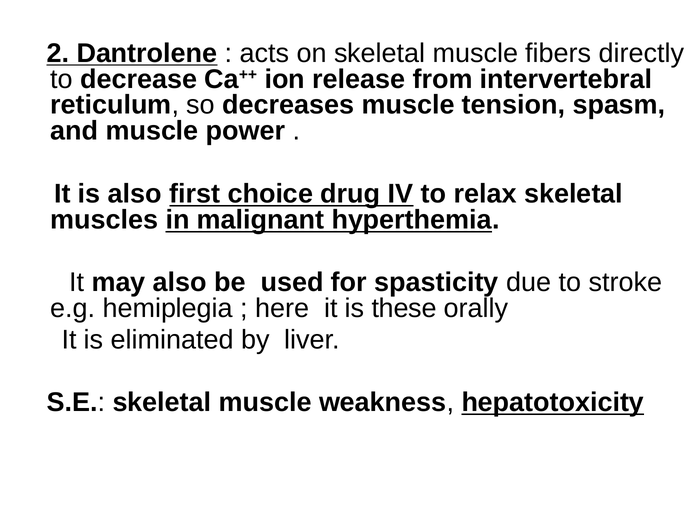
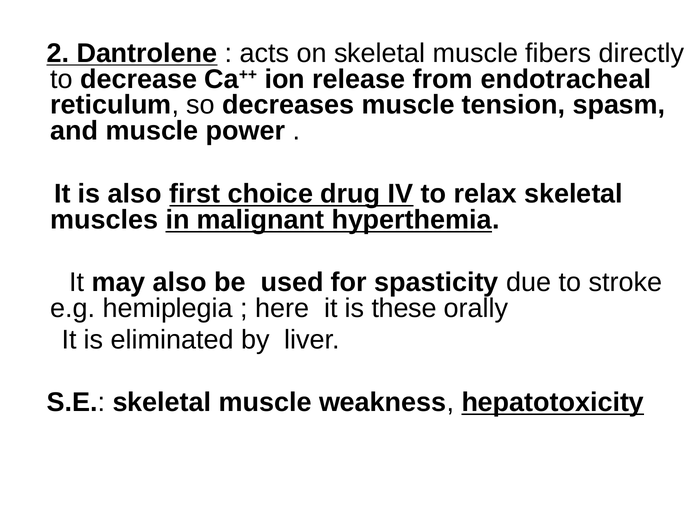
intervertebral: intervertebral -> endotracheal
